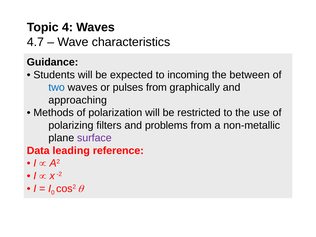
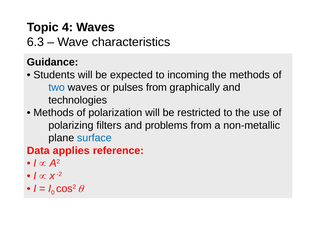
4.7: 4.7 -> 6.3
the between: between -> methods
approaching: approaching -> technologies
surface colour: purple -> blue
leading: leading -> applies
